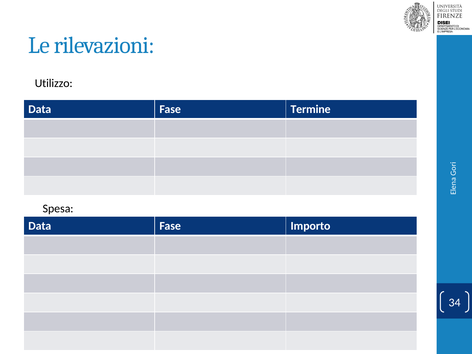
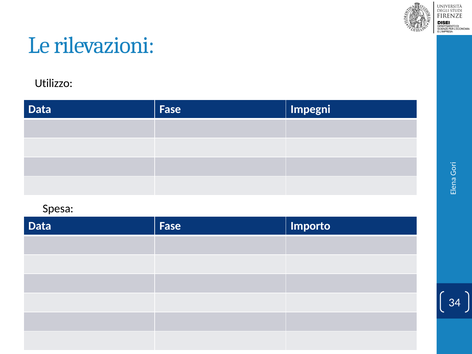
Termine: Termine -> Impegni
